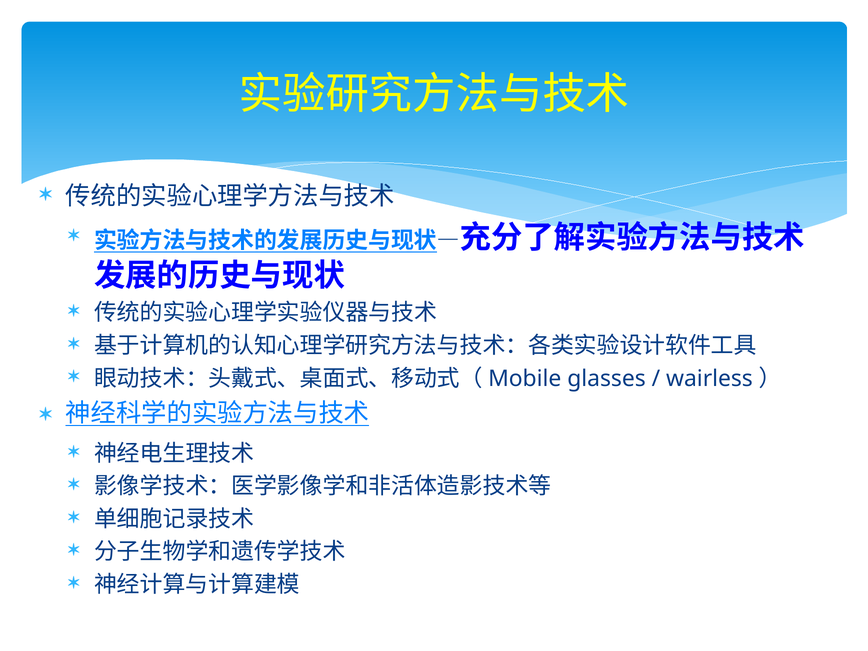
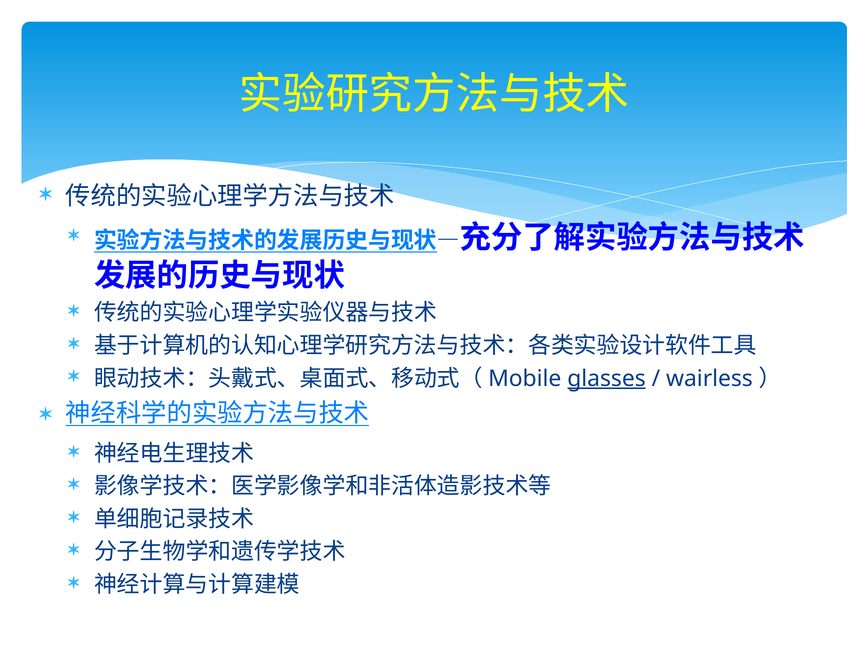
glasses underline: none -> present
